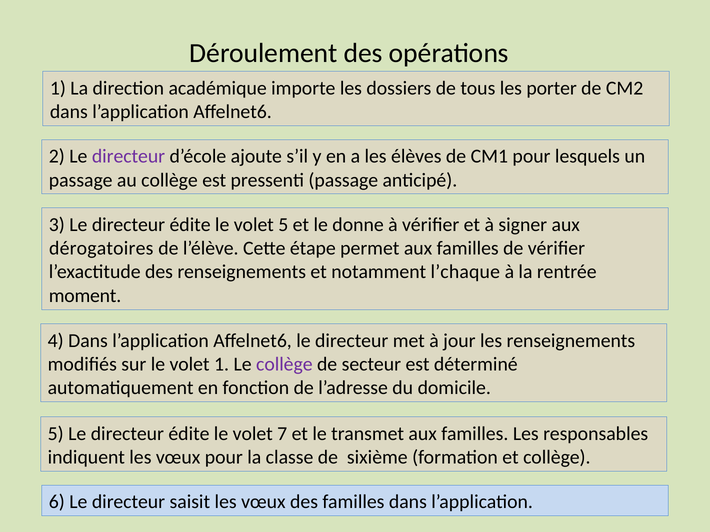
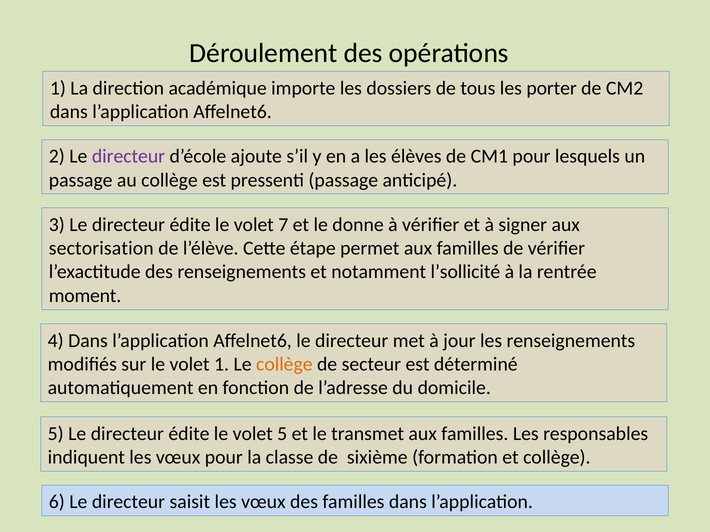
volet 5: 5 -> 7
dérogatoires: dérogatoires -> sectorisation
l’chaque: l’chaque -> l’sollicité
collège at (284, 365) colour: purple -> orange
volet 7: 7 -> 5
